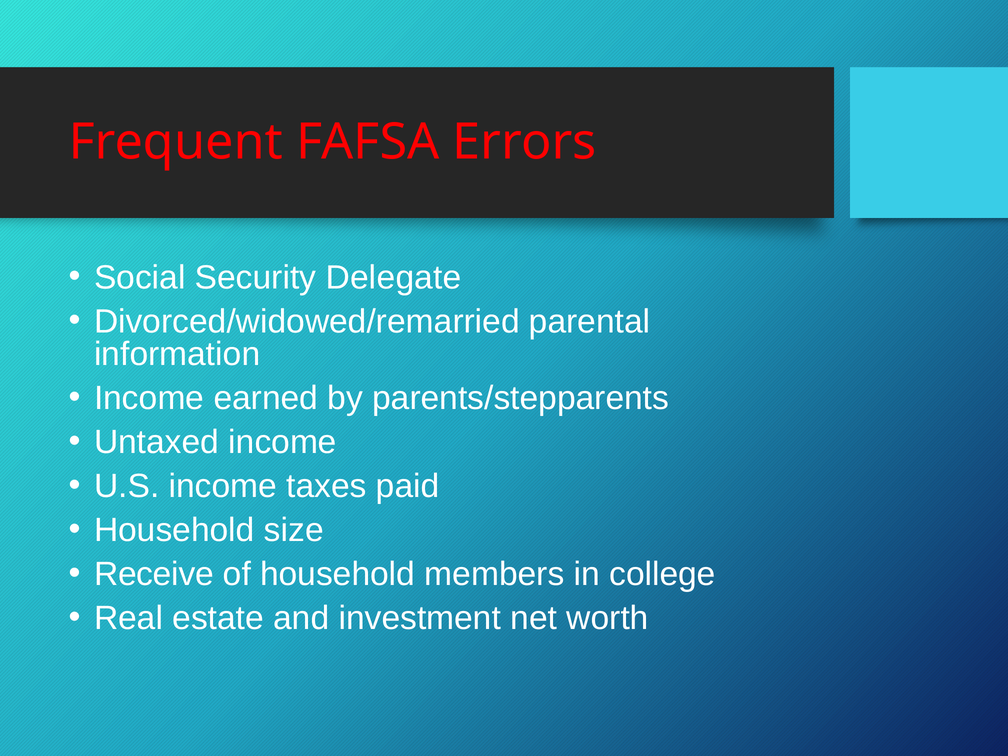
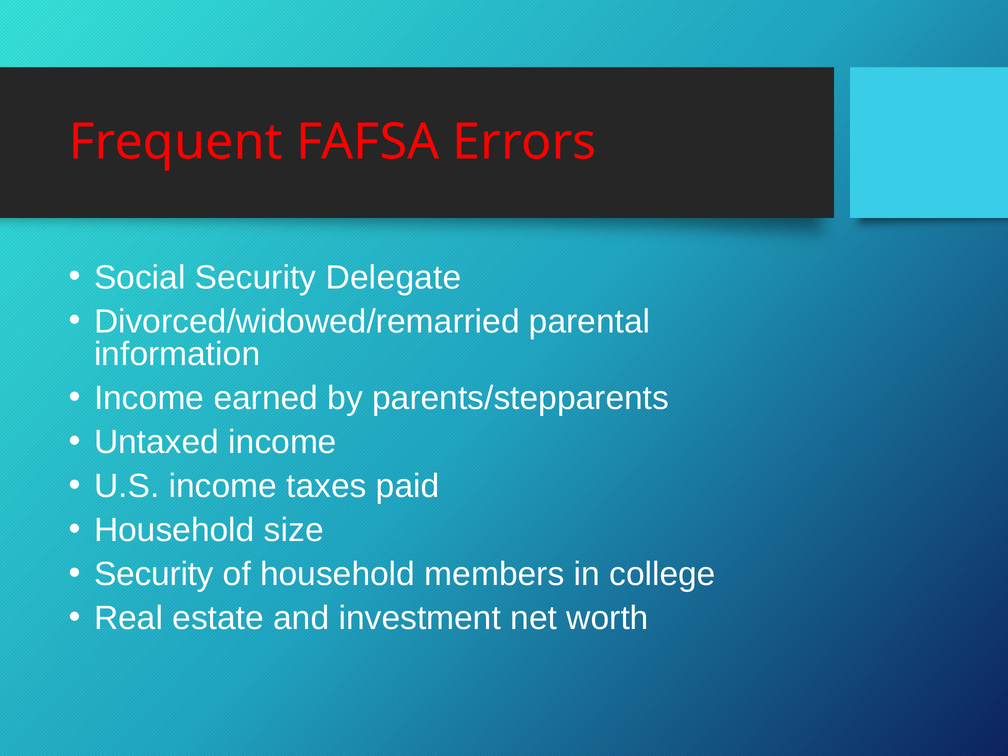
Receive at (154, 574): Receive -> Security
